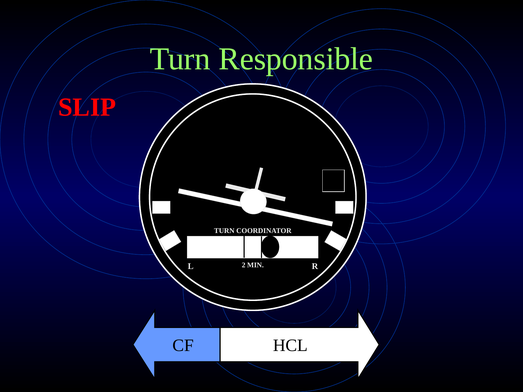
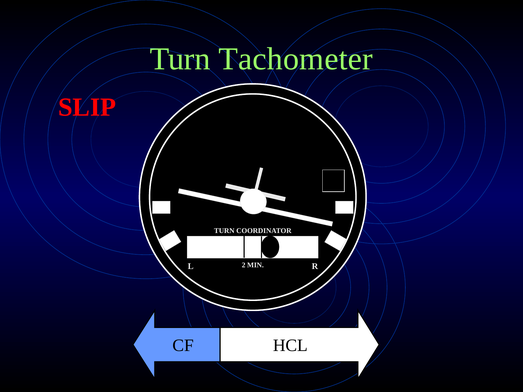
Responsible: Responsible -> Tachometer
